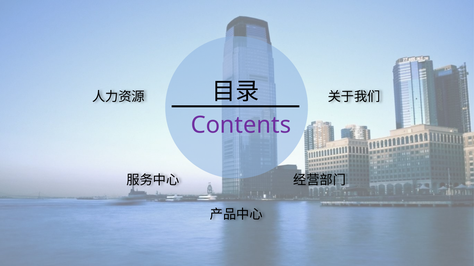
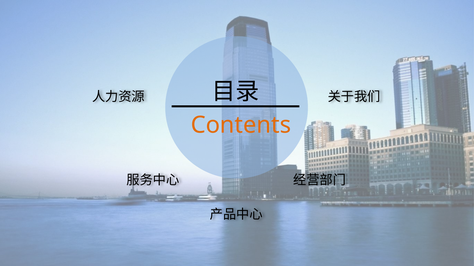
Contents colour: purple -> orange
